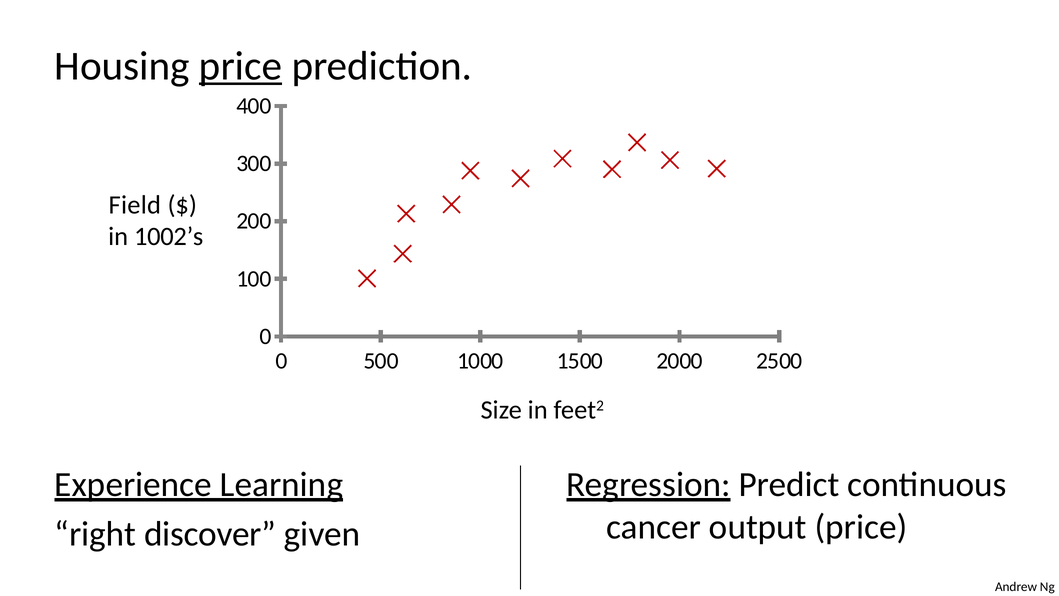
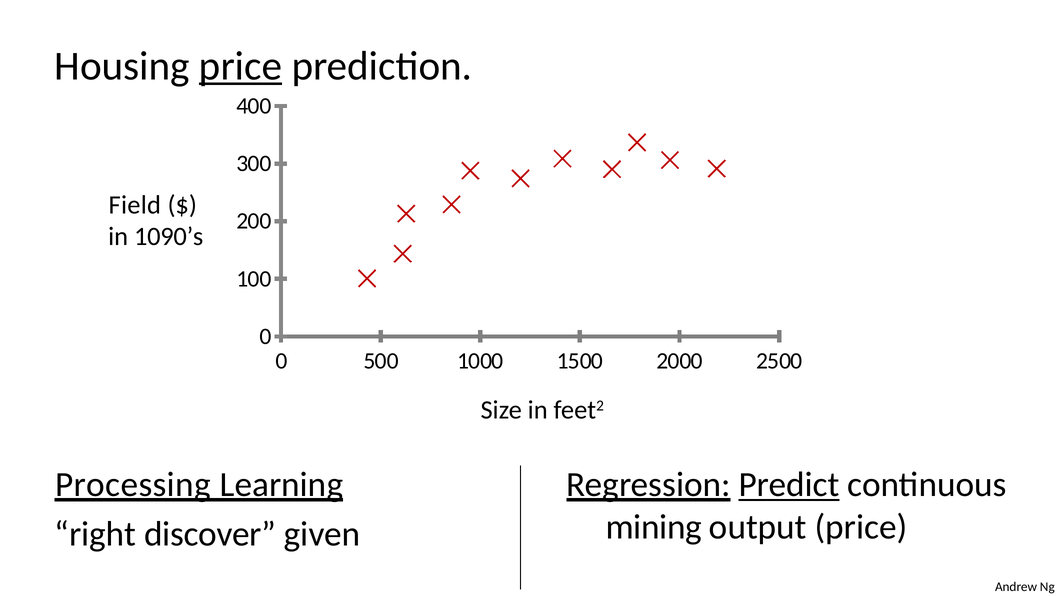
1002’s: 1002’s -> 1090’s
Experience: Experience -> Processing
Predict underline: none -> present
cancer: cancer -> mining
